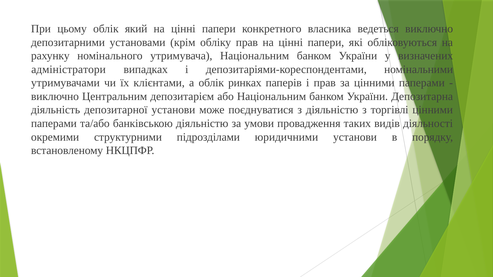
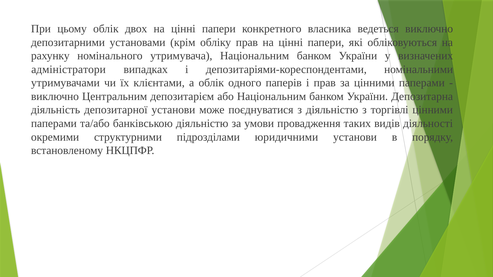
який: який -> двох
ринках: ринках -> одного
